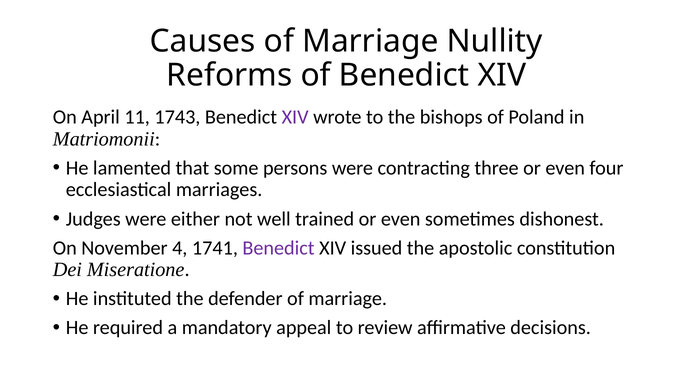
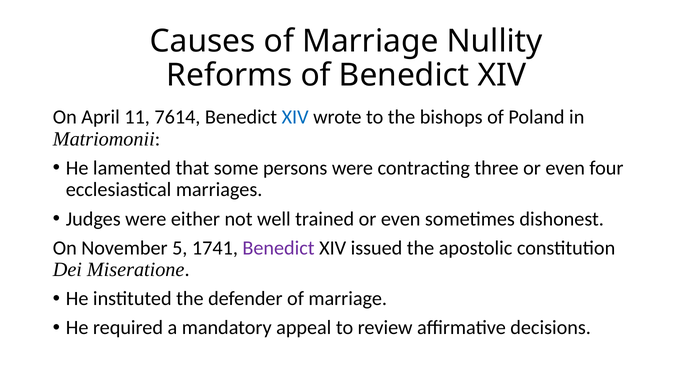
1743: 1743 -> 7614
XIV at (295, 117) colour: purple -> blue
4: 4 -> 5
